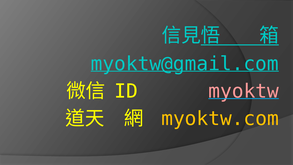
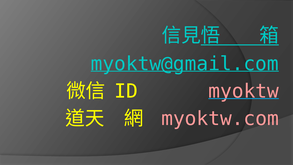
myoktw.com colour: yellow -> pink
